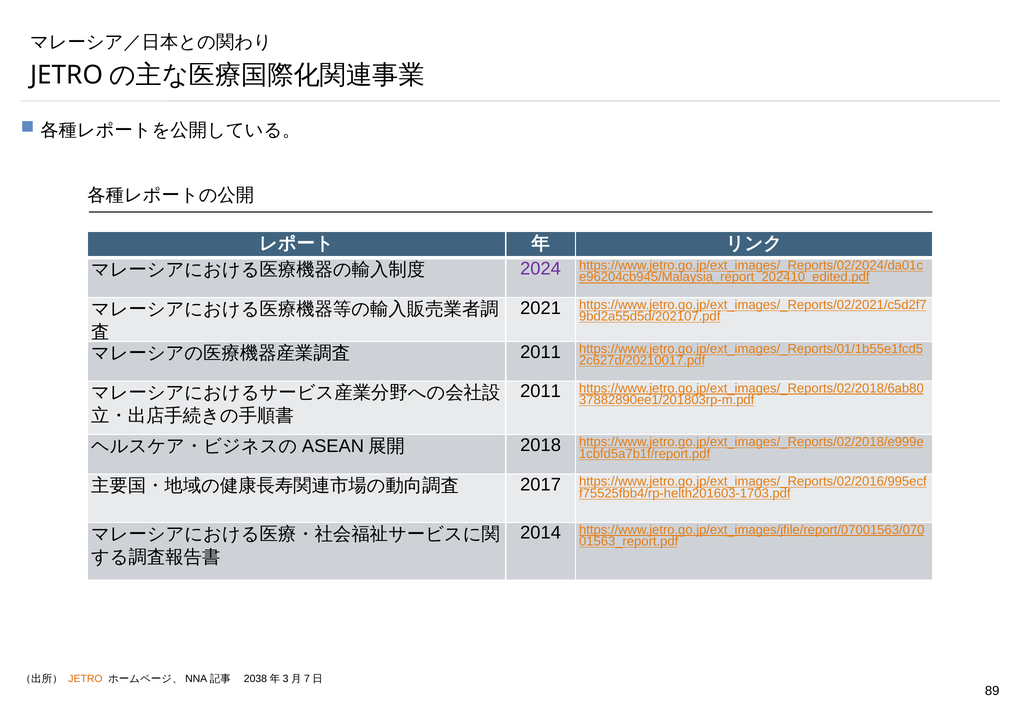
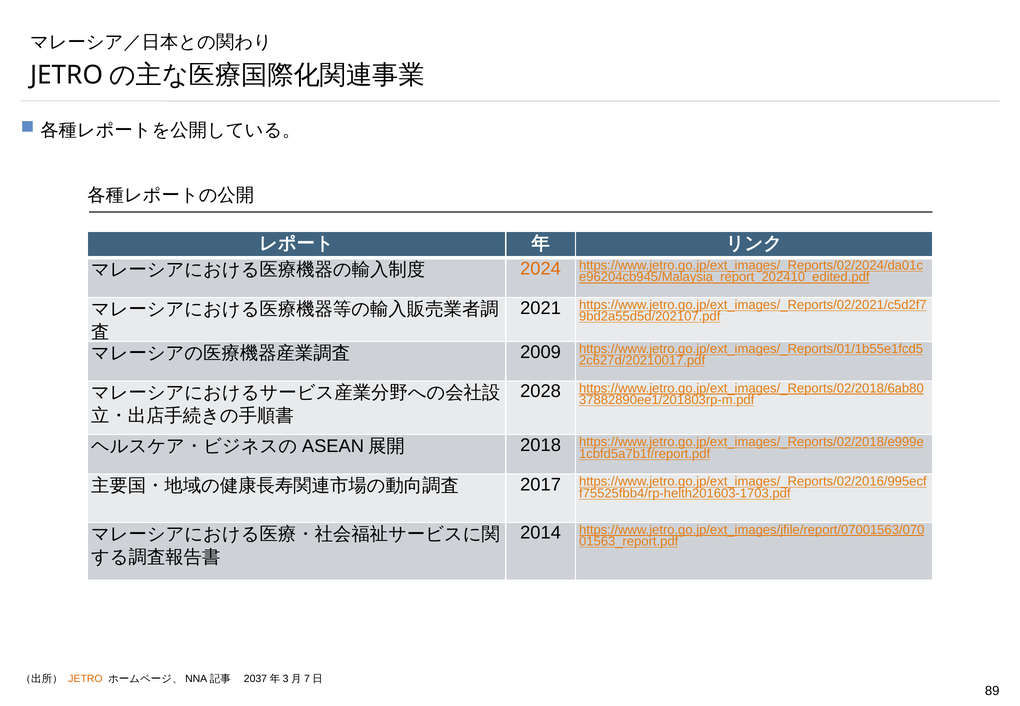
2024 colour: purple -> orange
2011 at (541, 352): 2011 -> 2009
2011 at (541, 392): 2011 -> 2028
2038: 2038 -> 2037
